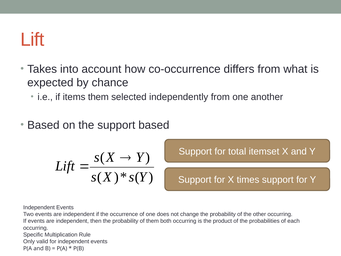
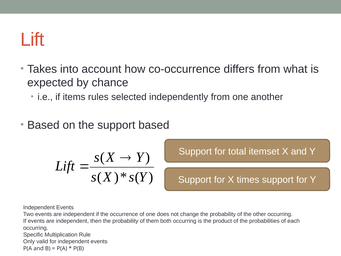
items them: them -> rules
